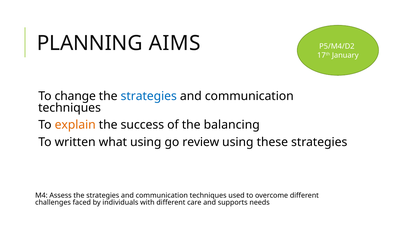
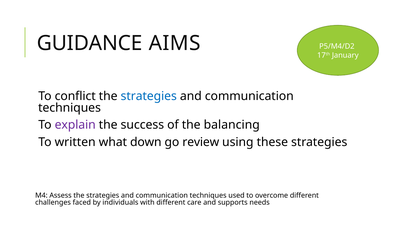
PLANNING: PLANNING -> GUIDANCE
change: change -> conflict
explain colour: orange -> purple
what using: using -> down
